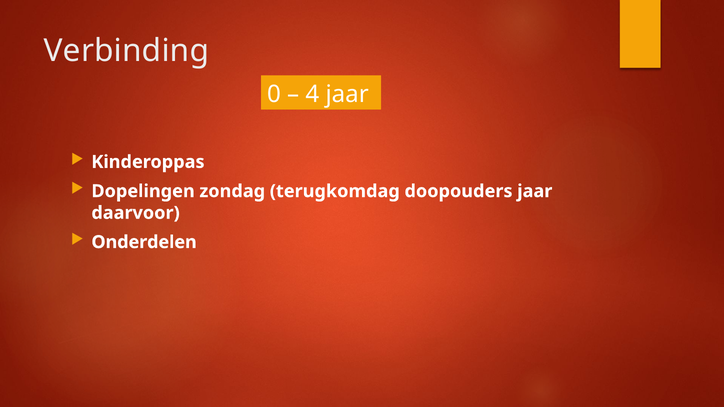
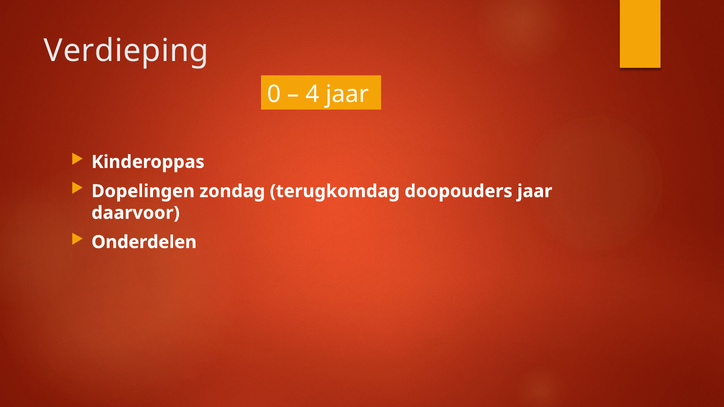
Verbinding: Verbinding -> Verdieping
